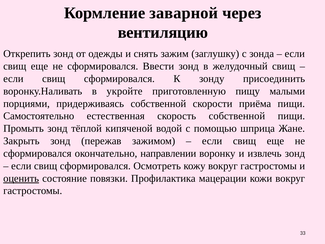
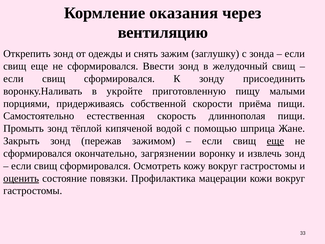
заварной: заварной -> оказания
скорость собственной: собственной -> длиннополая
еще at (275, 141) underline: none -> present
направлении: направлении -> загрязнении
